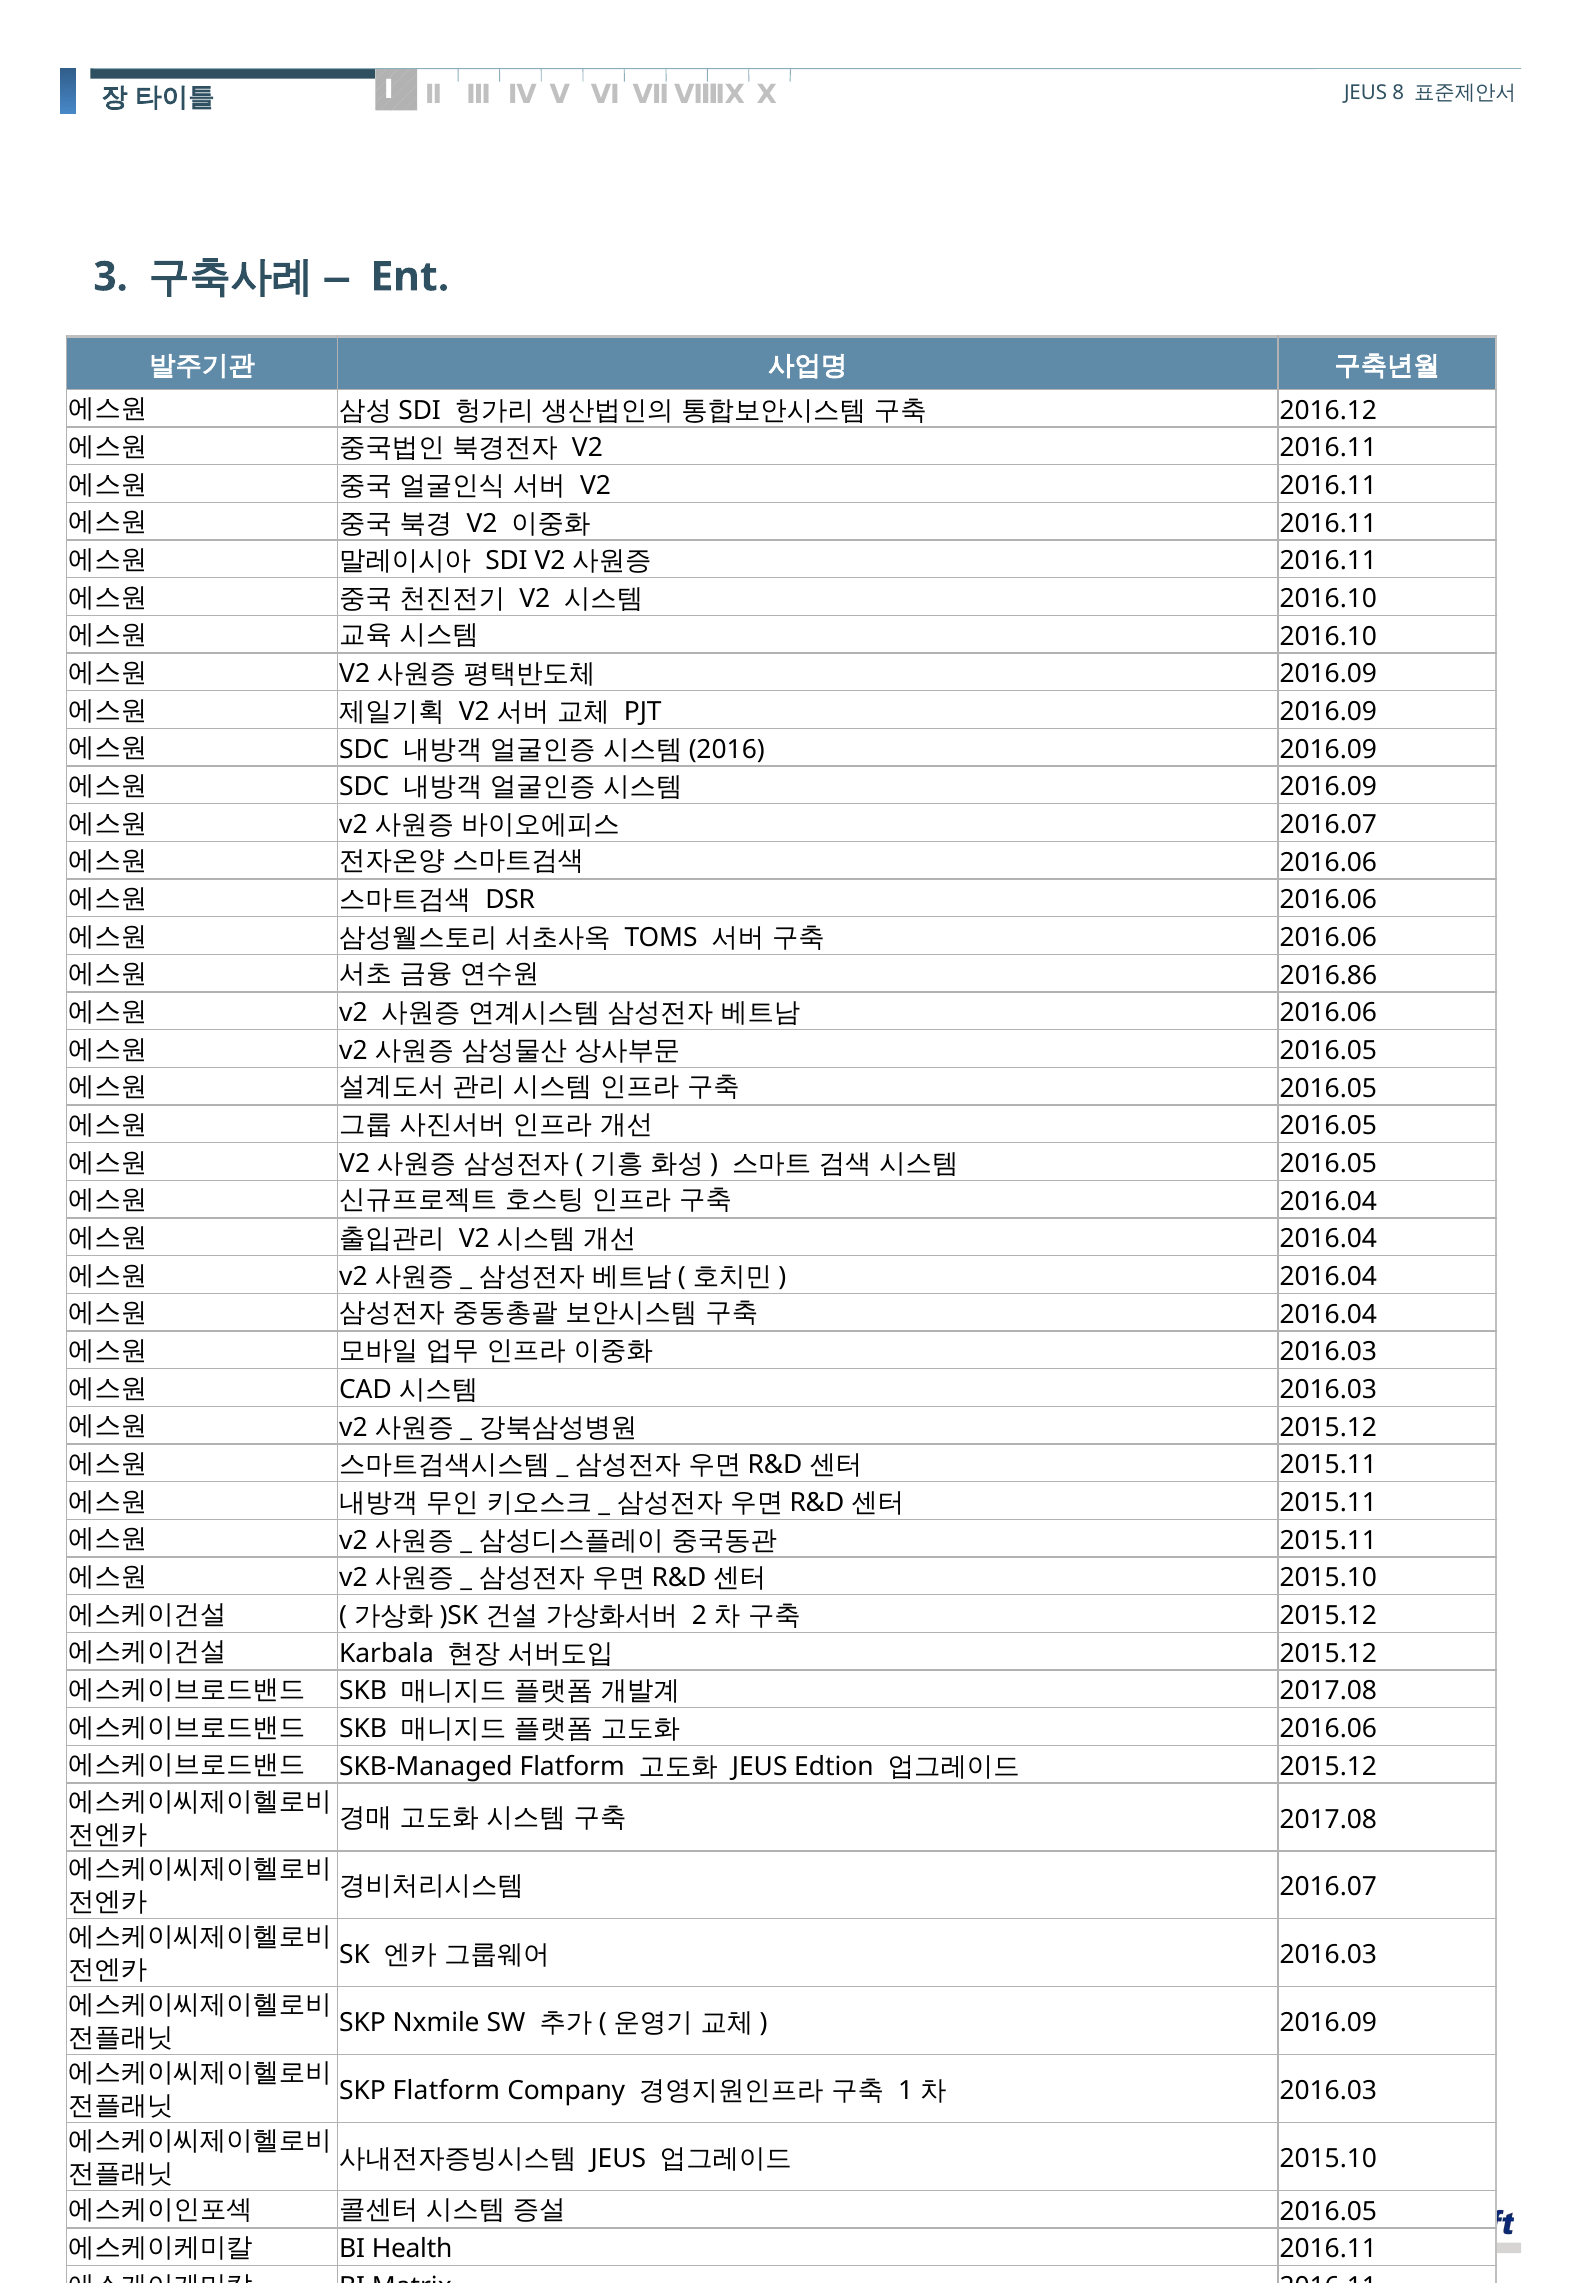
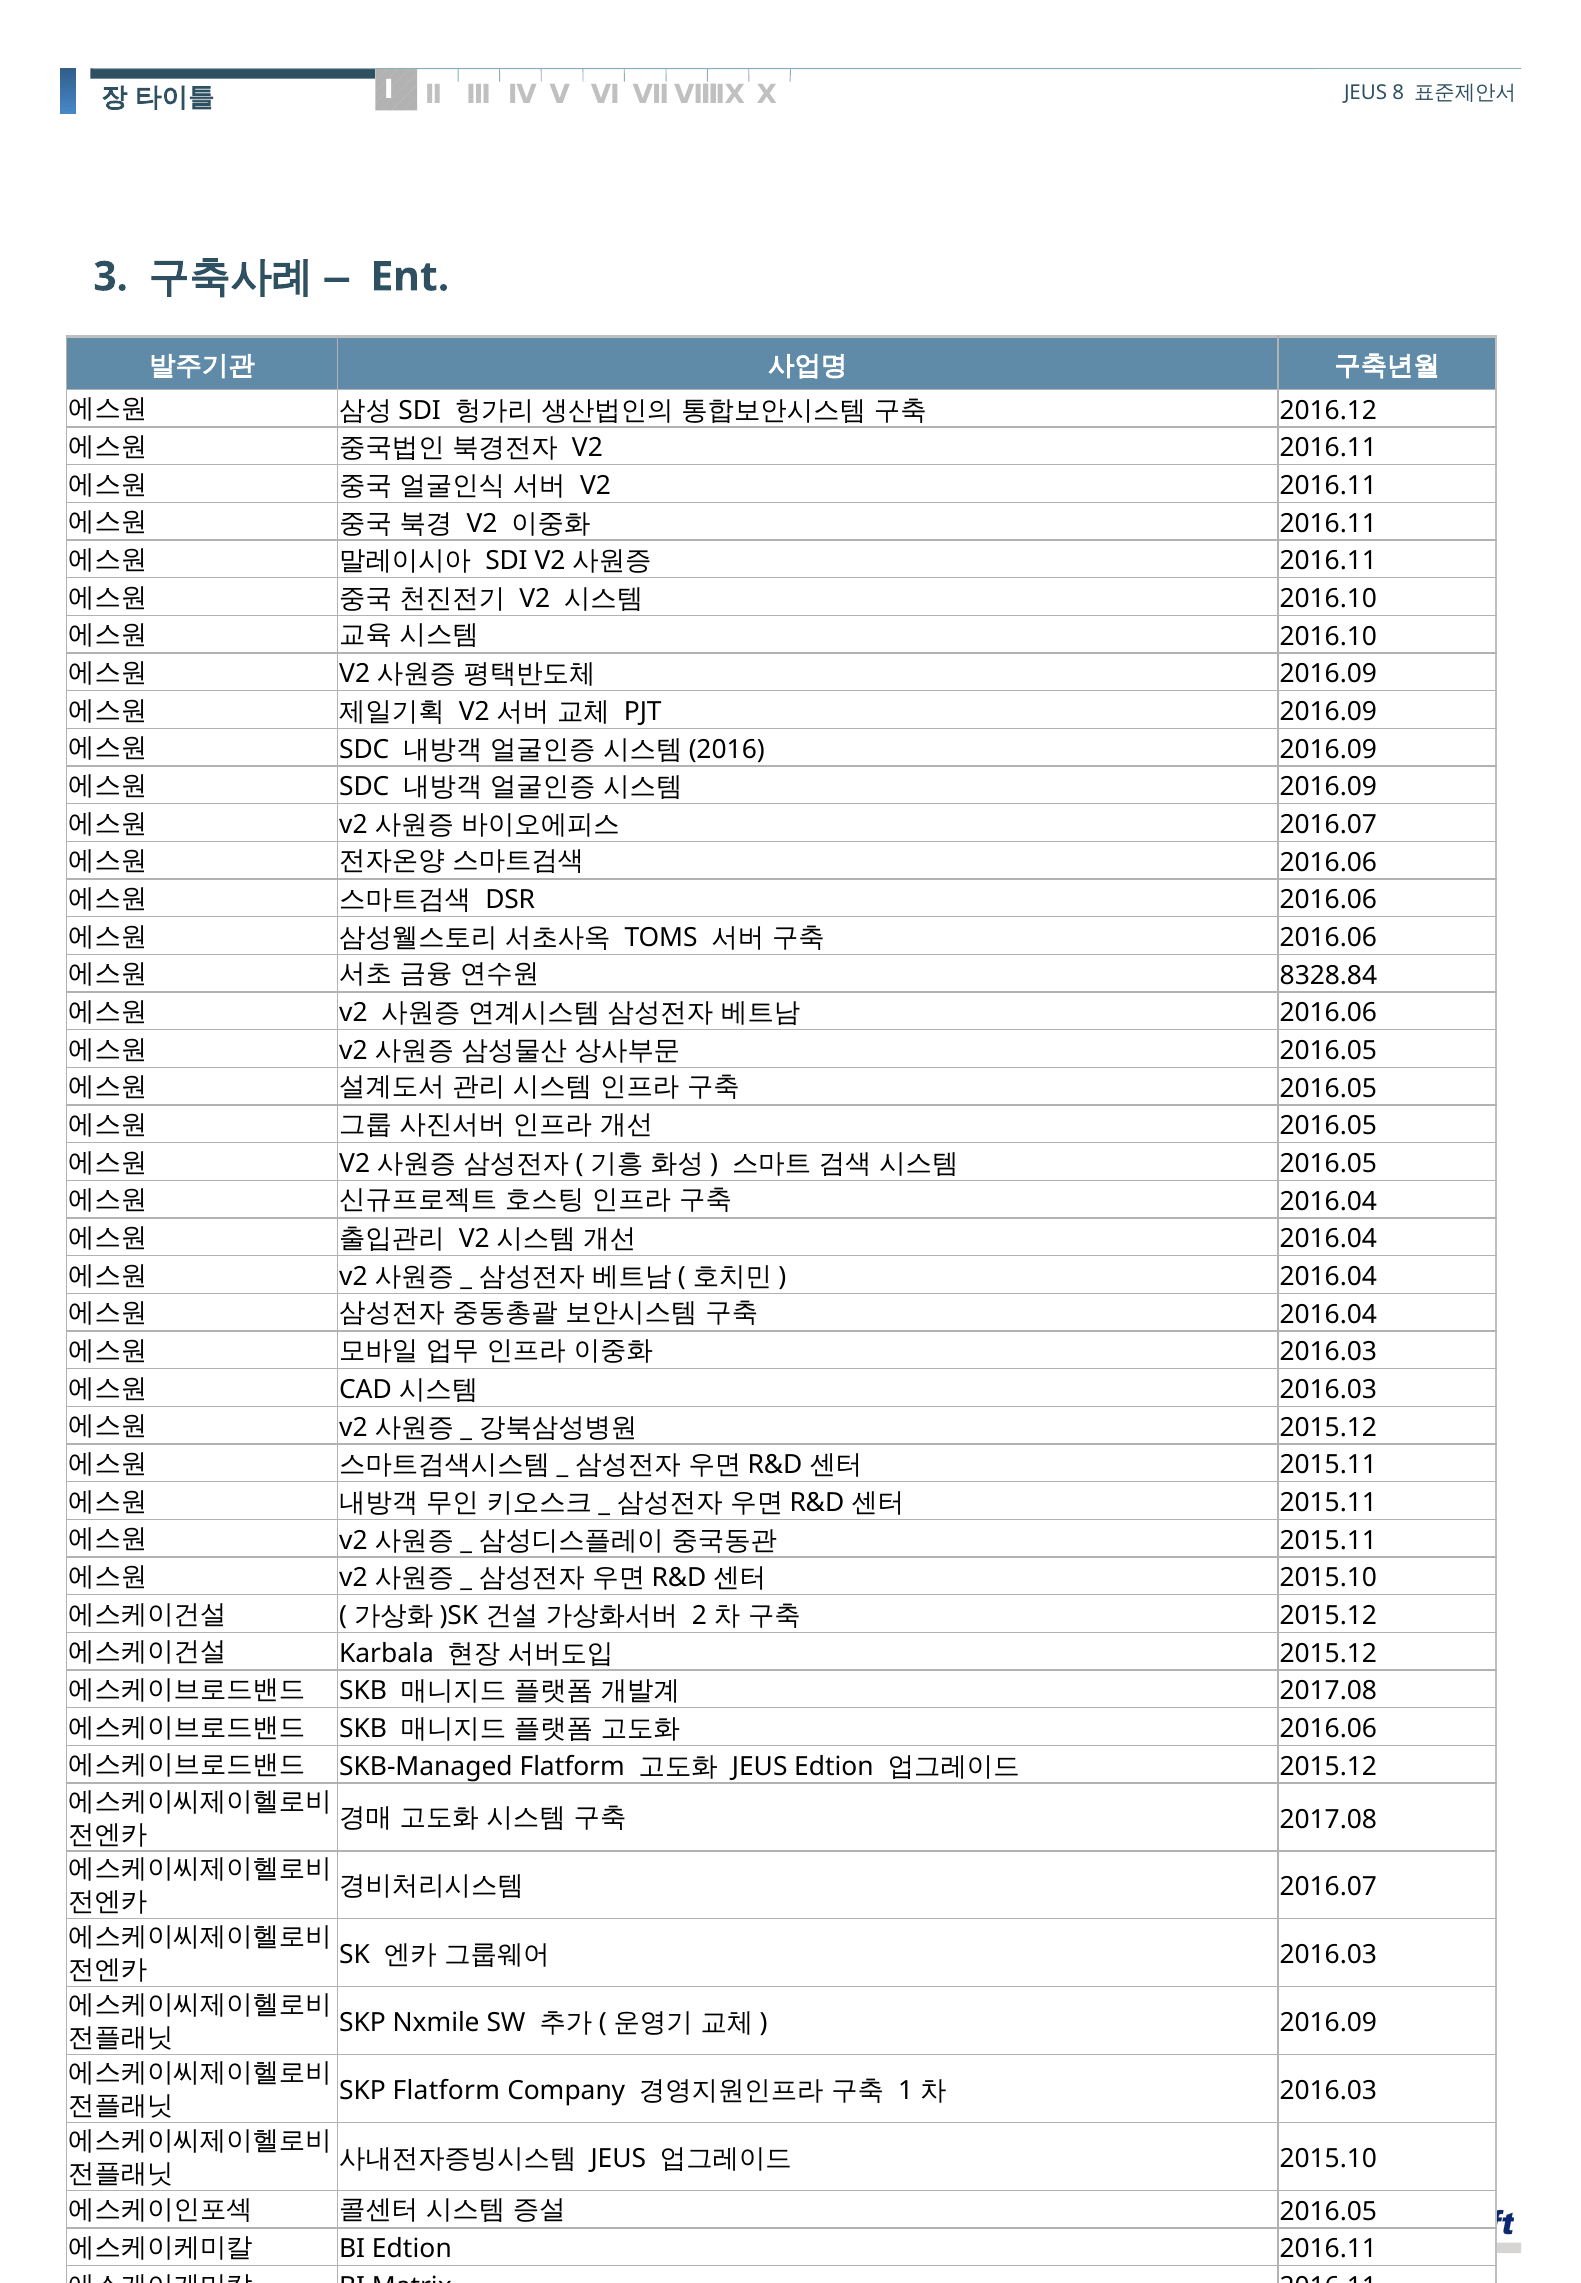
2016.86: 2016.86 -> 8328.84
BI Health: Health -> Edtion
